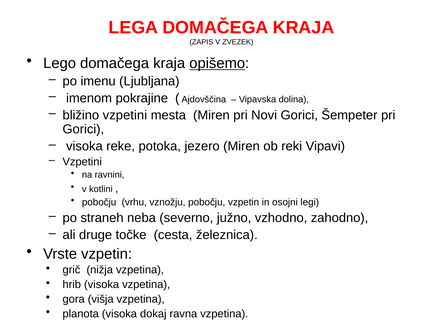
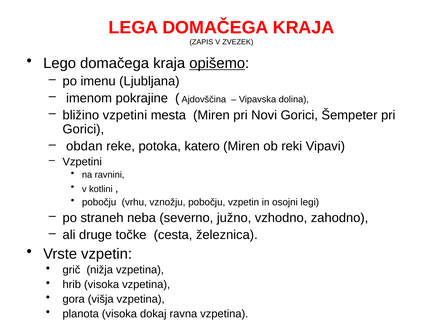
visoka at (84, 146): visoka -> obdan
jezero: jezero -> katero
